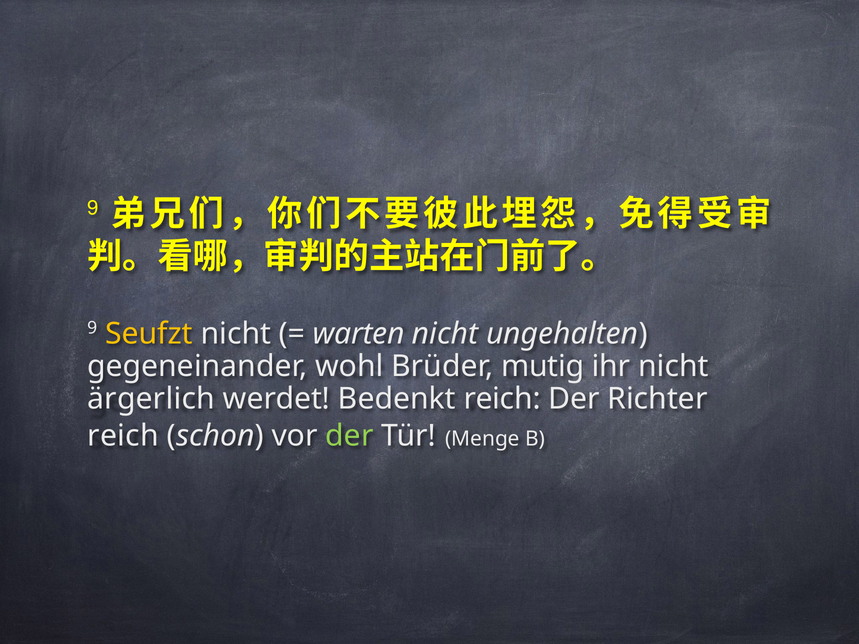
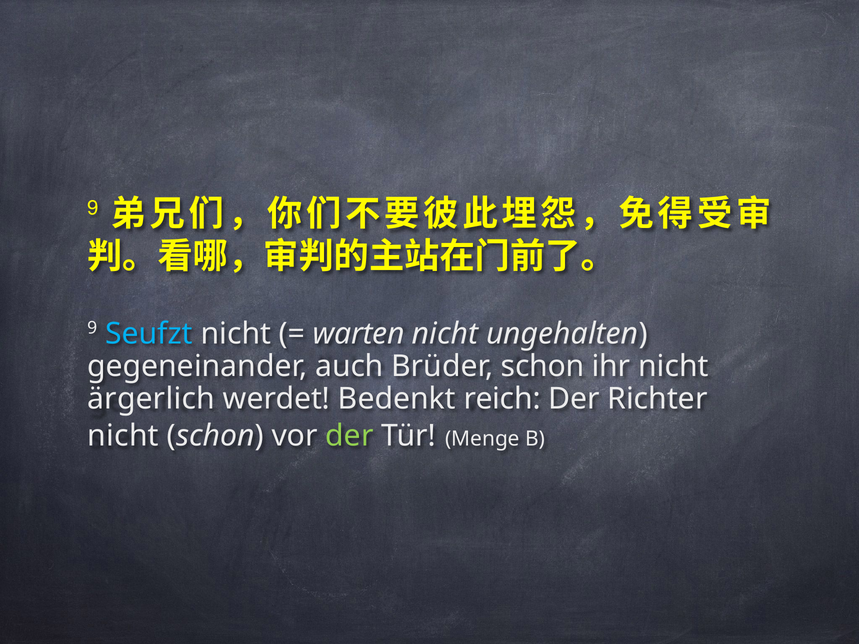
Seufzt colour: yellow -> light blue
wohl: wohl -> auch
Brüder mutig: mutig -> schon
reich at (123, 436): reich -> nicht
